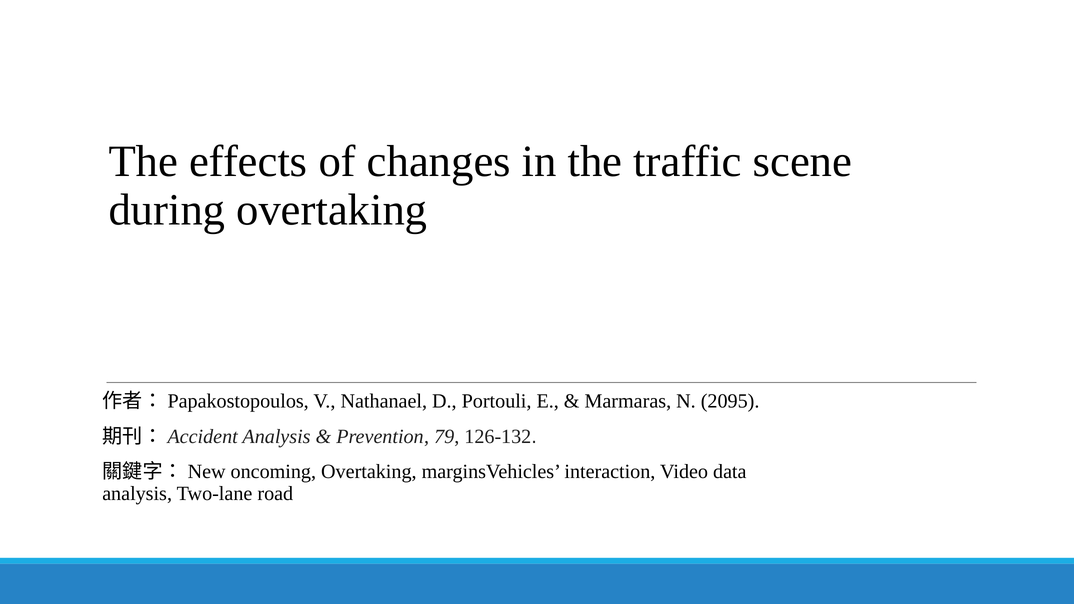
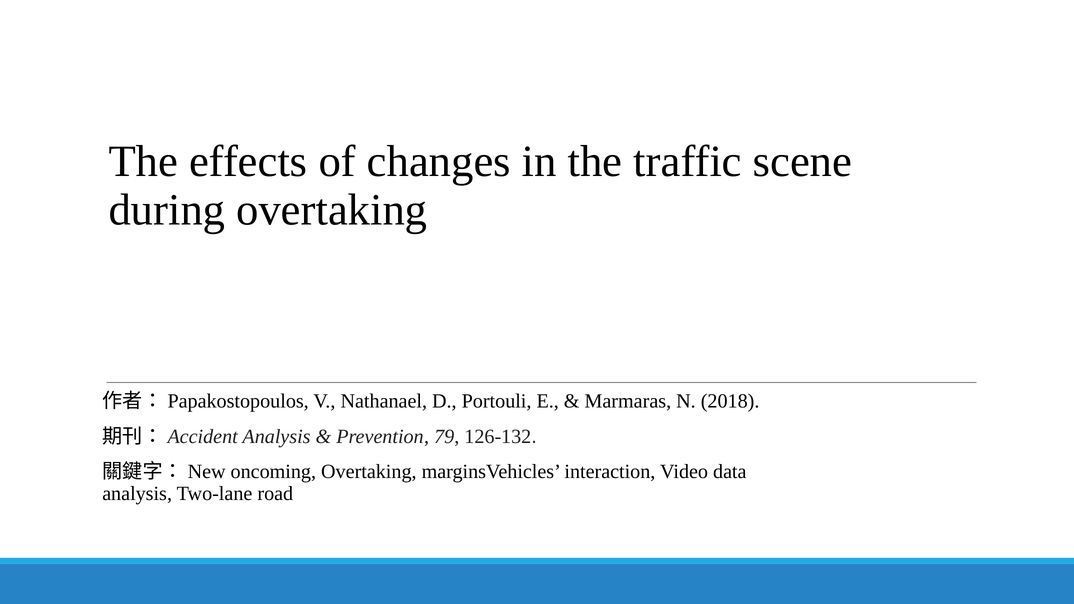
2095: 2095 -> 2018
